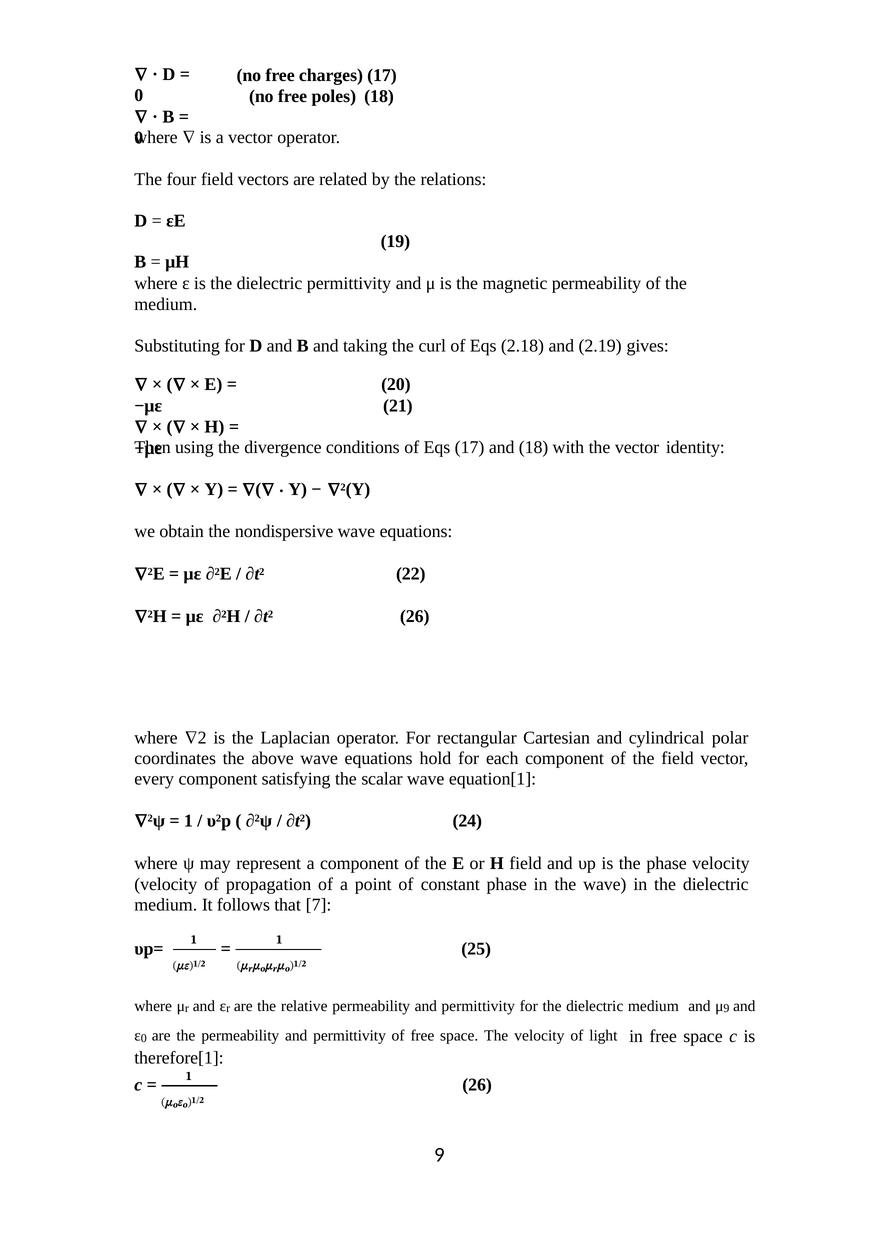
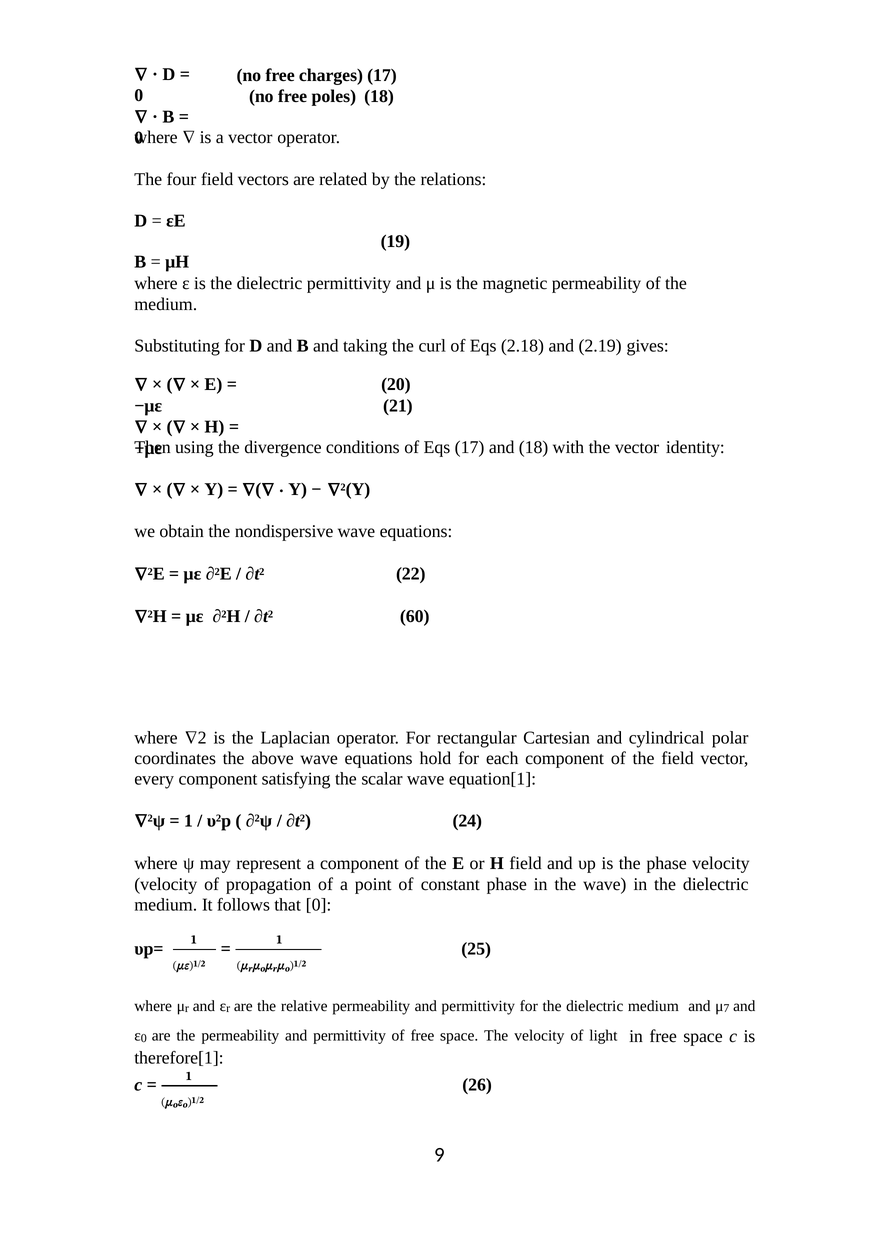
∂t2 26: 26 -> 60
that 7: 7 -> 0
μ 9: 9 -> 7
